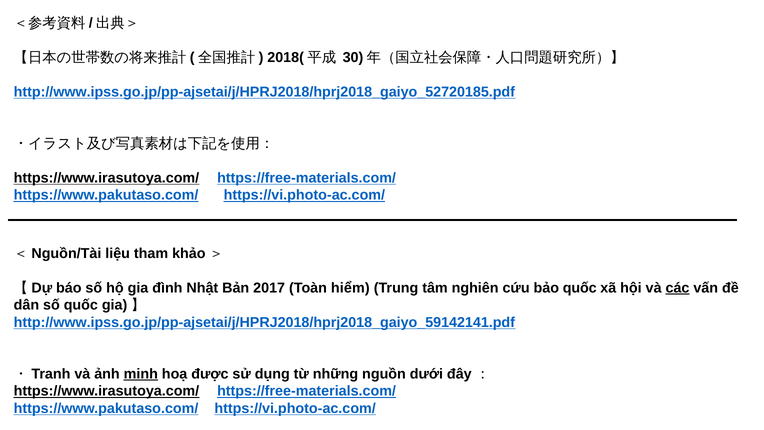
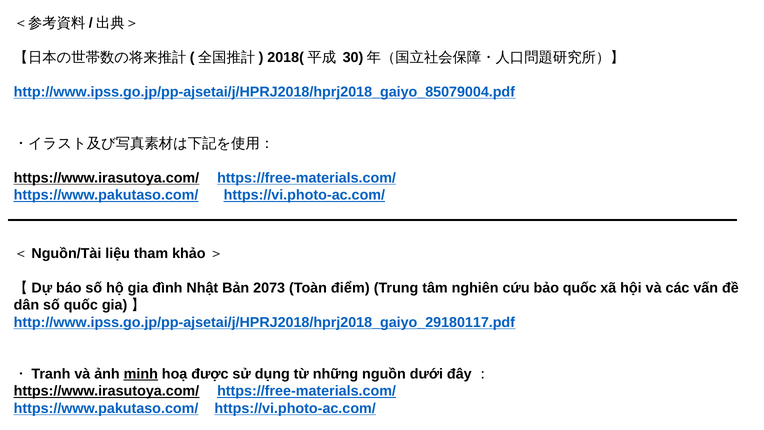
http://www.ipss.go.jp/pp-ajsetai/j/HPRJ2018/hprj2018_gaiyo_52720185.pdf: http://www.ipss.go.jp/pp-ajsetai/j/HPRJ2018/hprj2018_gaiyo_52720185.pdf -> http://www.ipss.go.jp/pp-ajsetai/j/HPRJ2018/hprj2018_gaiyo_85079004.pdf
2017: 2017 -> 2073
hiểm: hiểm -> điểm
các underline: present -> none
http://www.ipss.go.jp/pp-ajsetai/j/HPRJ2018/hprj2018_gaiyo_59142141.pdf: http://www.ipss.go.jp/pp-ajsetai/j/HPRJ2018/hprj2018_gaiyo_59142141.pdf -> http://www.ipss.go.jp/pp-ajsetai/j/HPRJ2018/hprj2018_gaiyo_29180117.pdf
